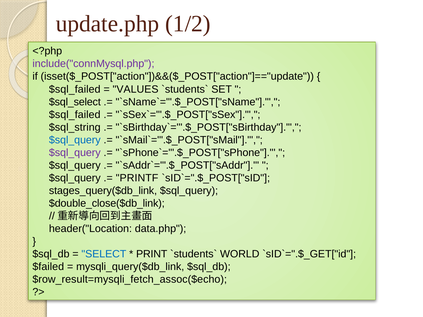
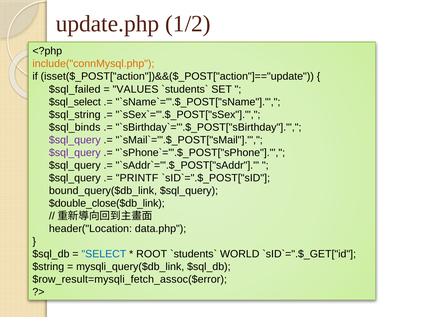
include("connMysql.php colour: purple -> orange
$sql_failed at (75, 115): $sql_failed -> $sql_string
$sql_string: $sql_string -> $sql_binds
$sql_query at (75, 140) colour: blue -> purple
stages_query($db_link: stages_query($db_link -> bound_query($db_link
PRINT: PRINT -> ROOT
$failed: $failed -> $string
$row_result=mysqli_fetch_assoc($echo: $row_result=mysqli_fetch_assoc($echo -> $row_result=mysqli_fetch_assoc($error
